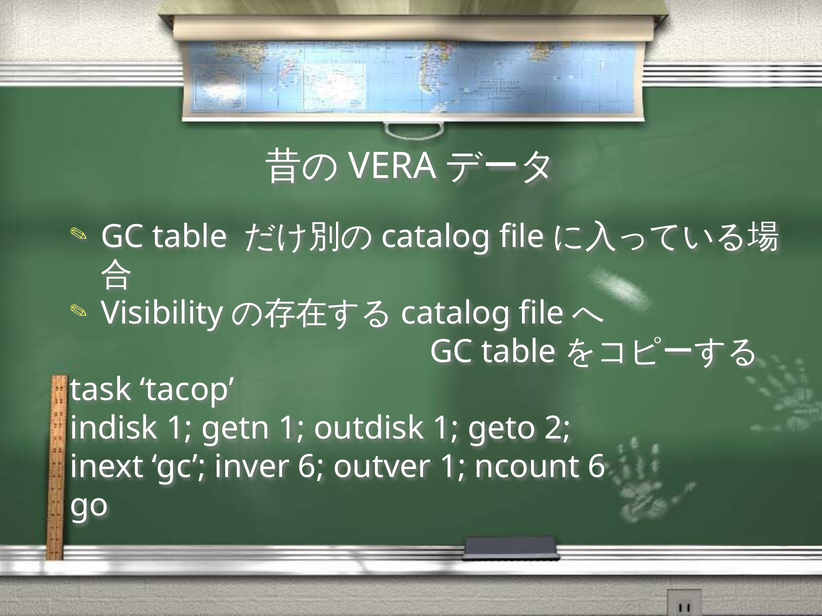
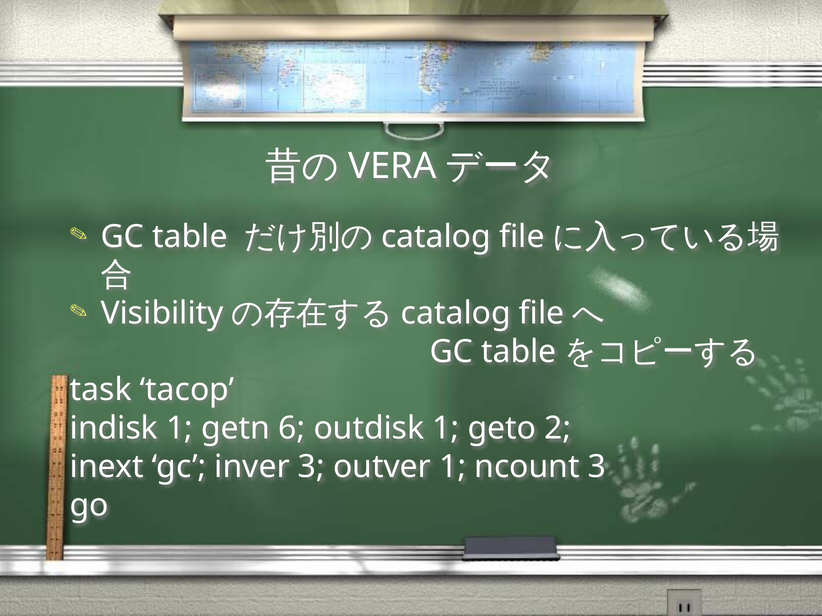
getn 1: 1 -> 6
inver 6: 6 -> 3
ncount 6: 6 -> 3
